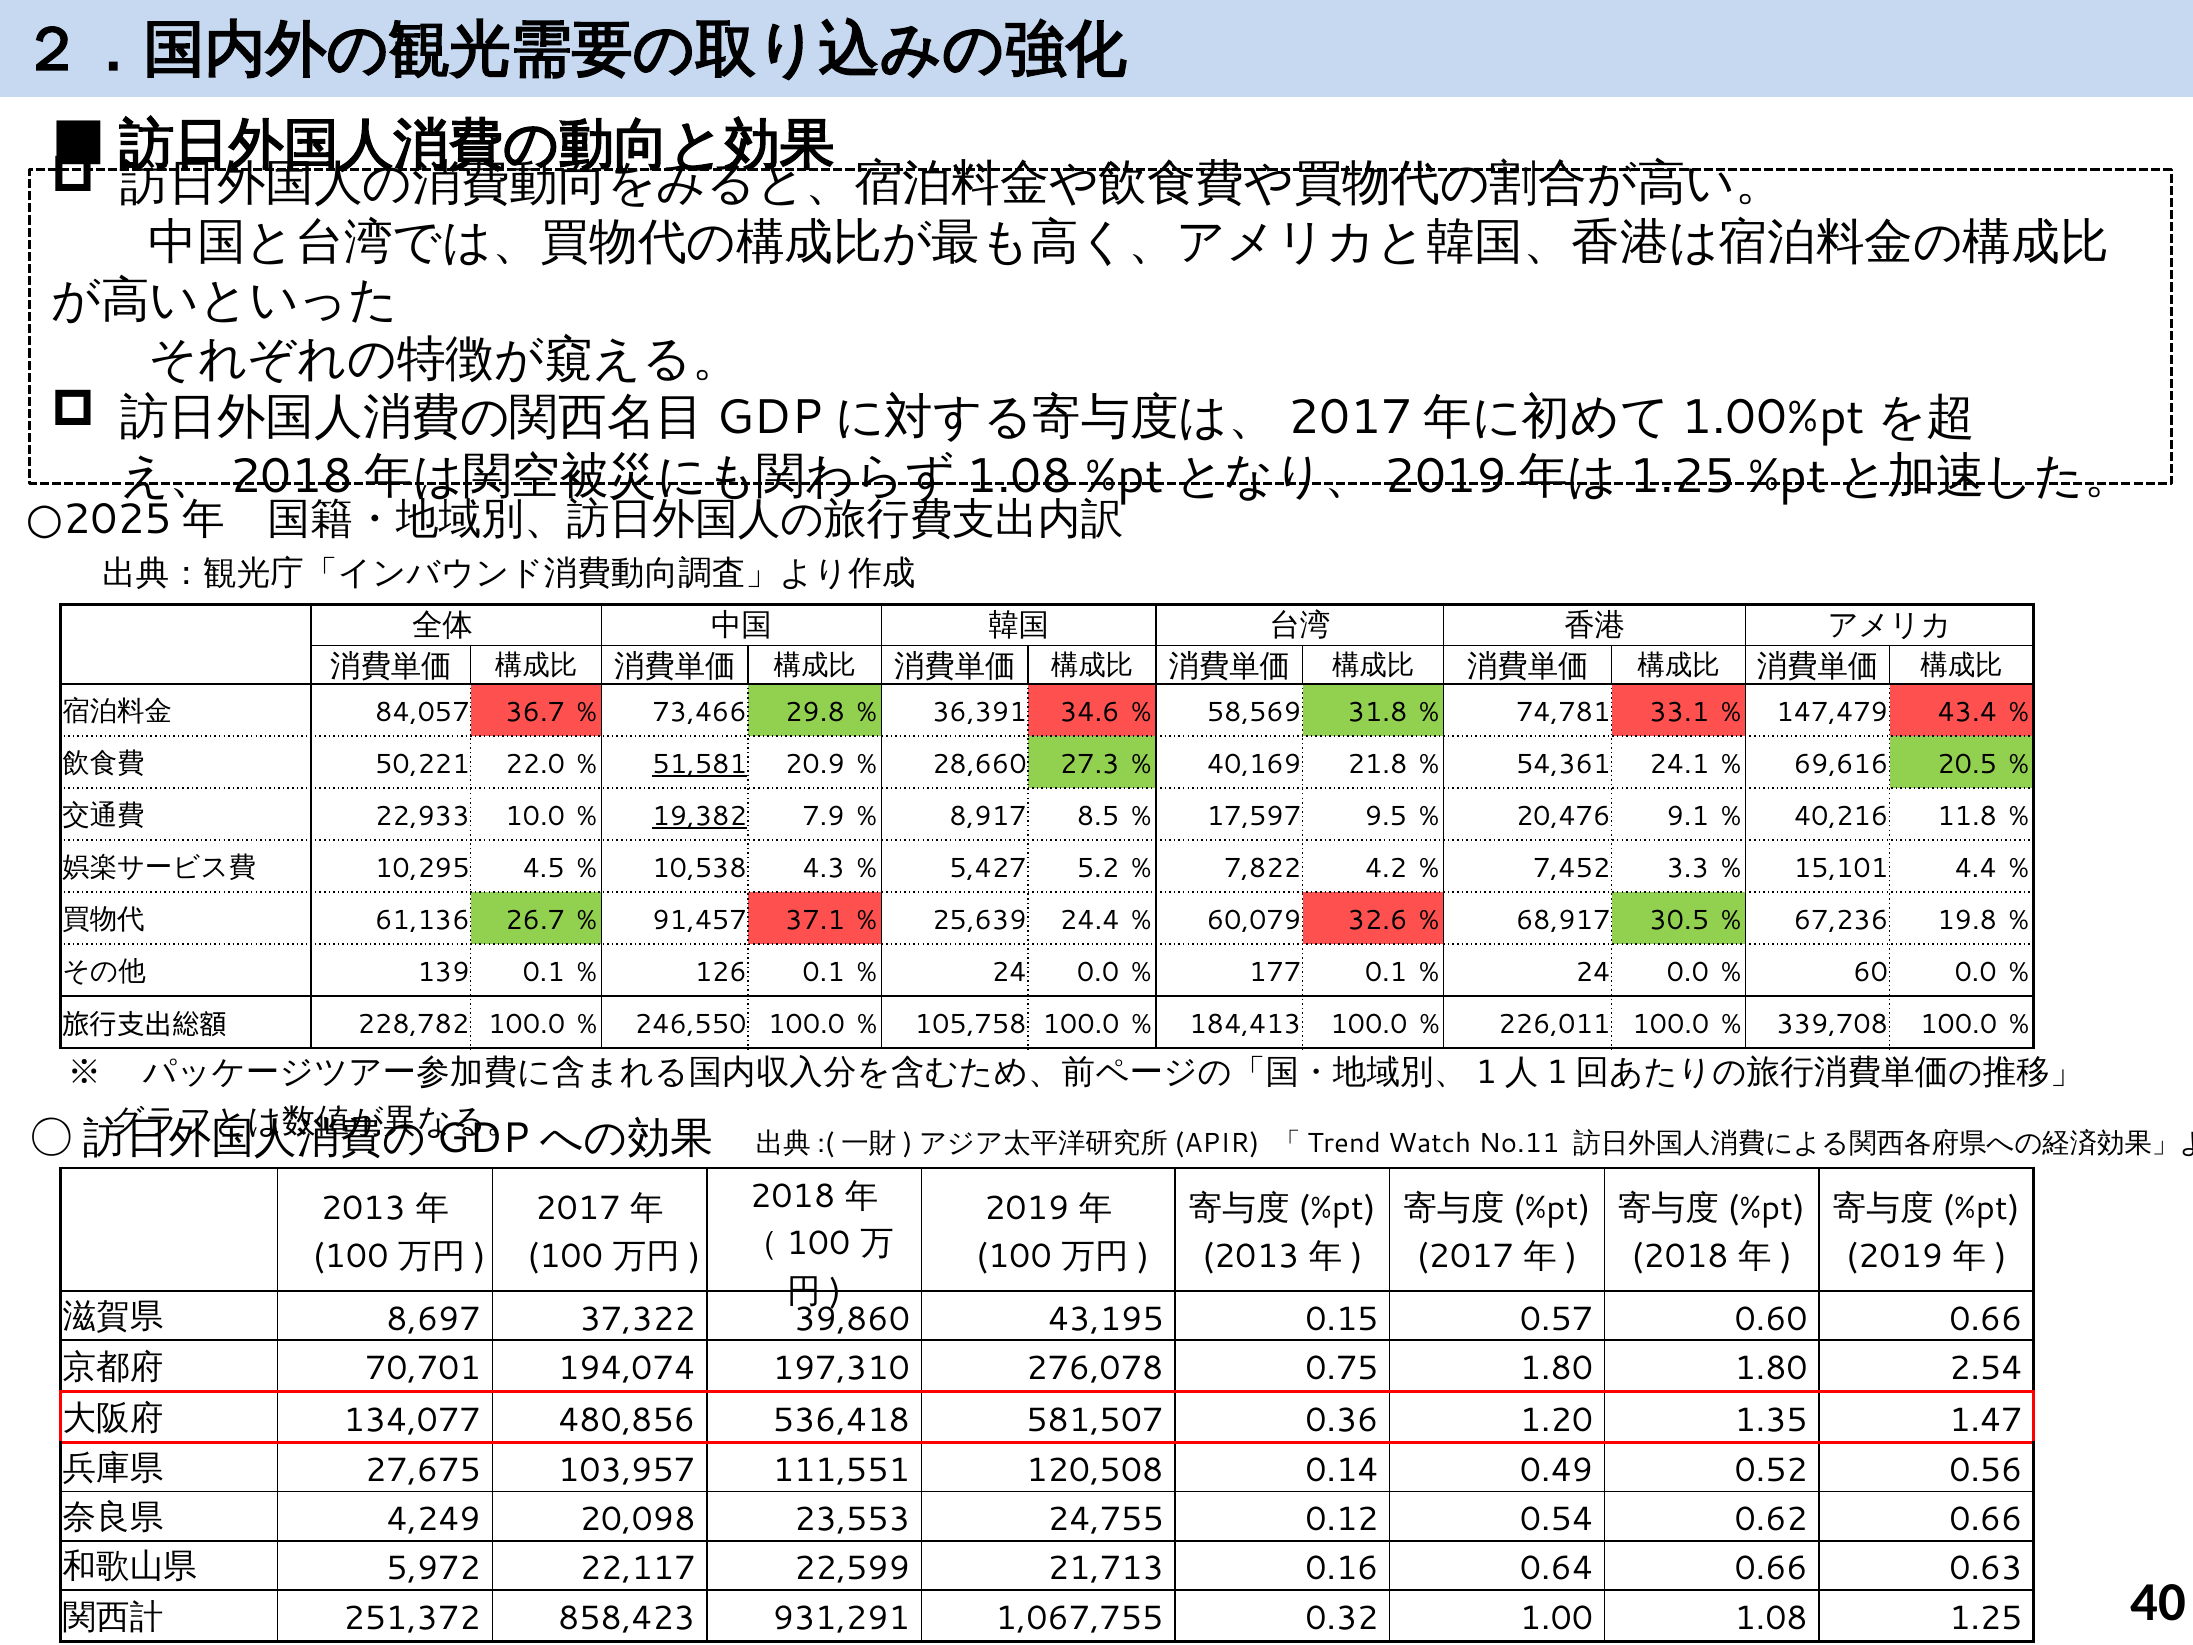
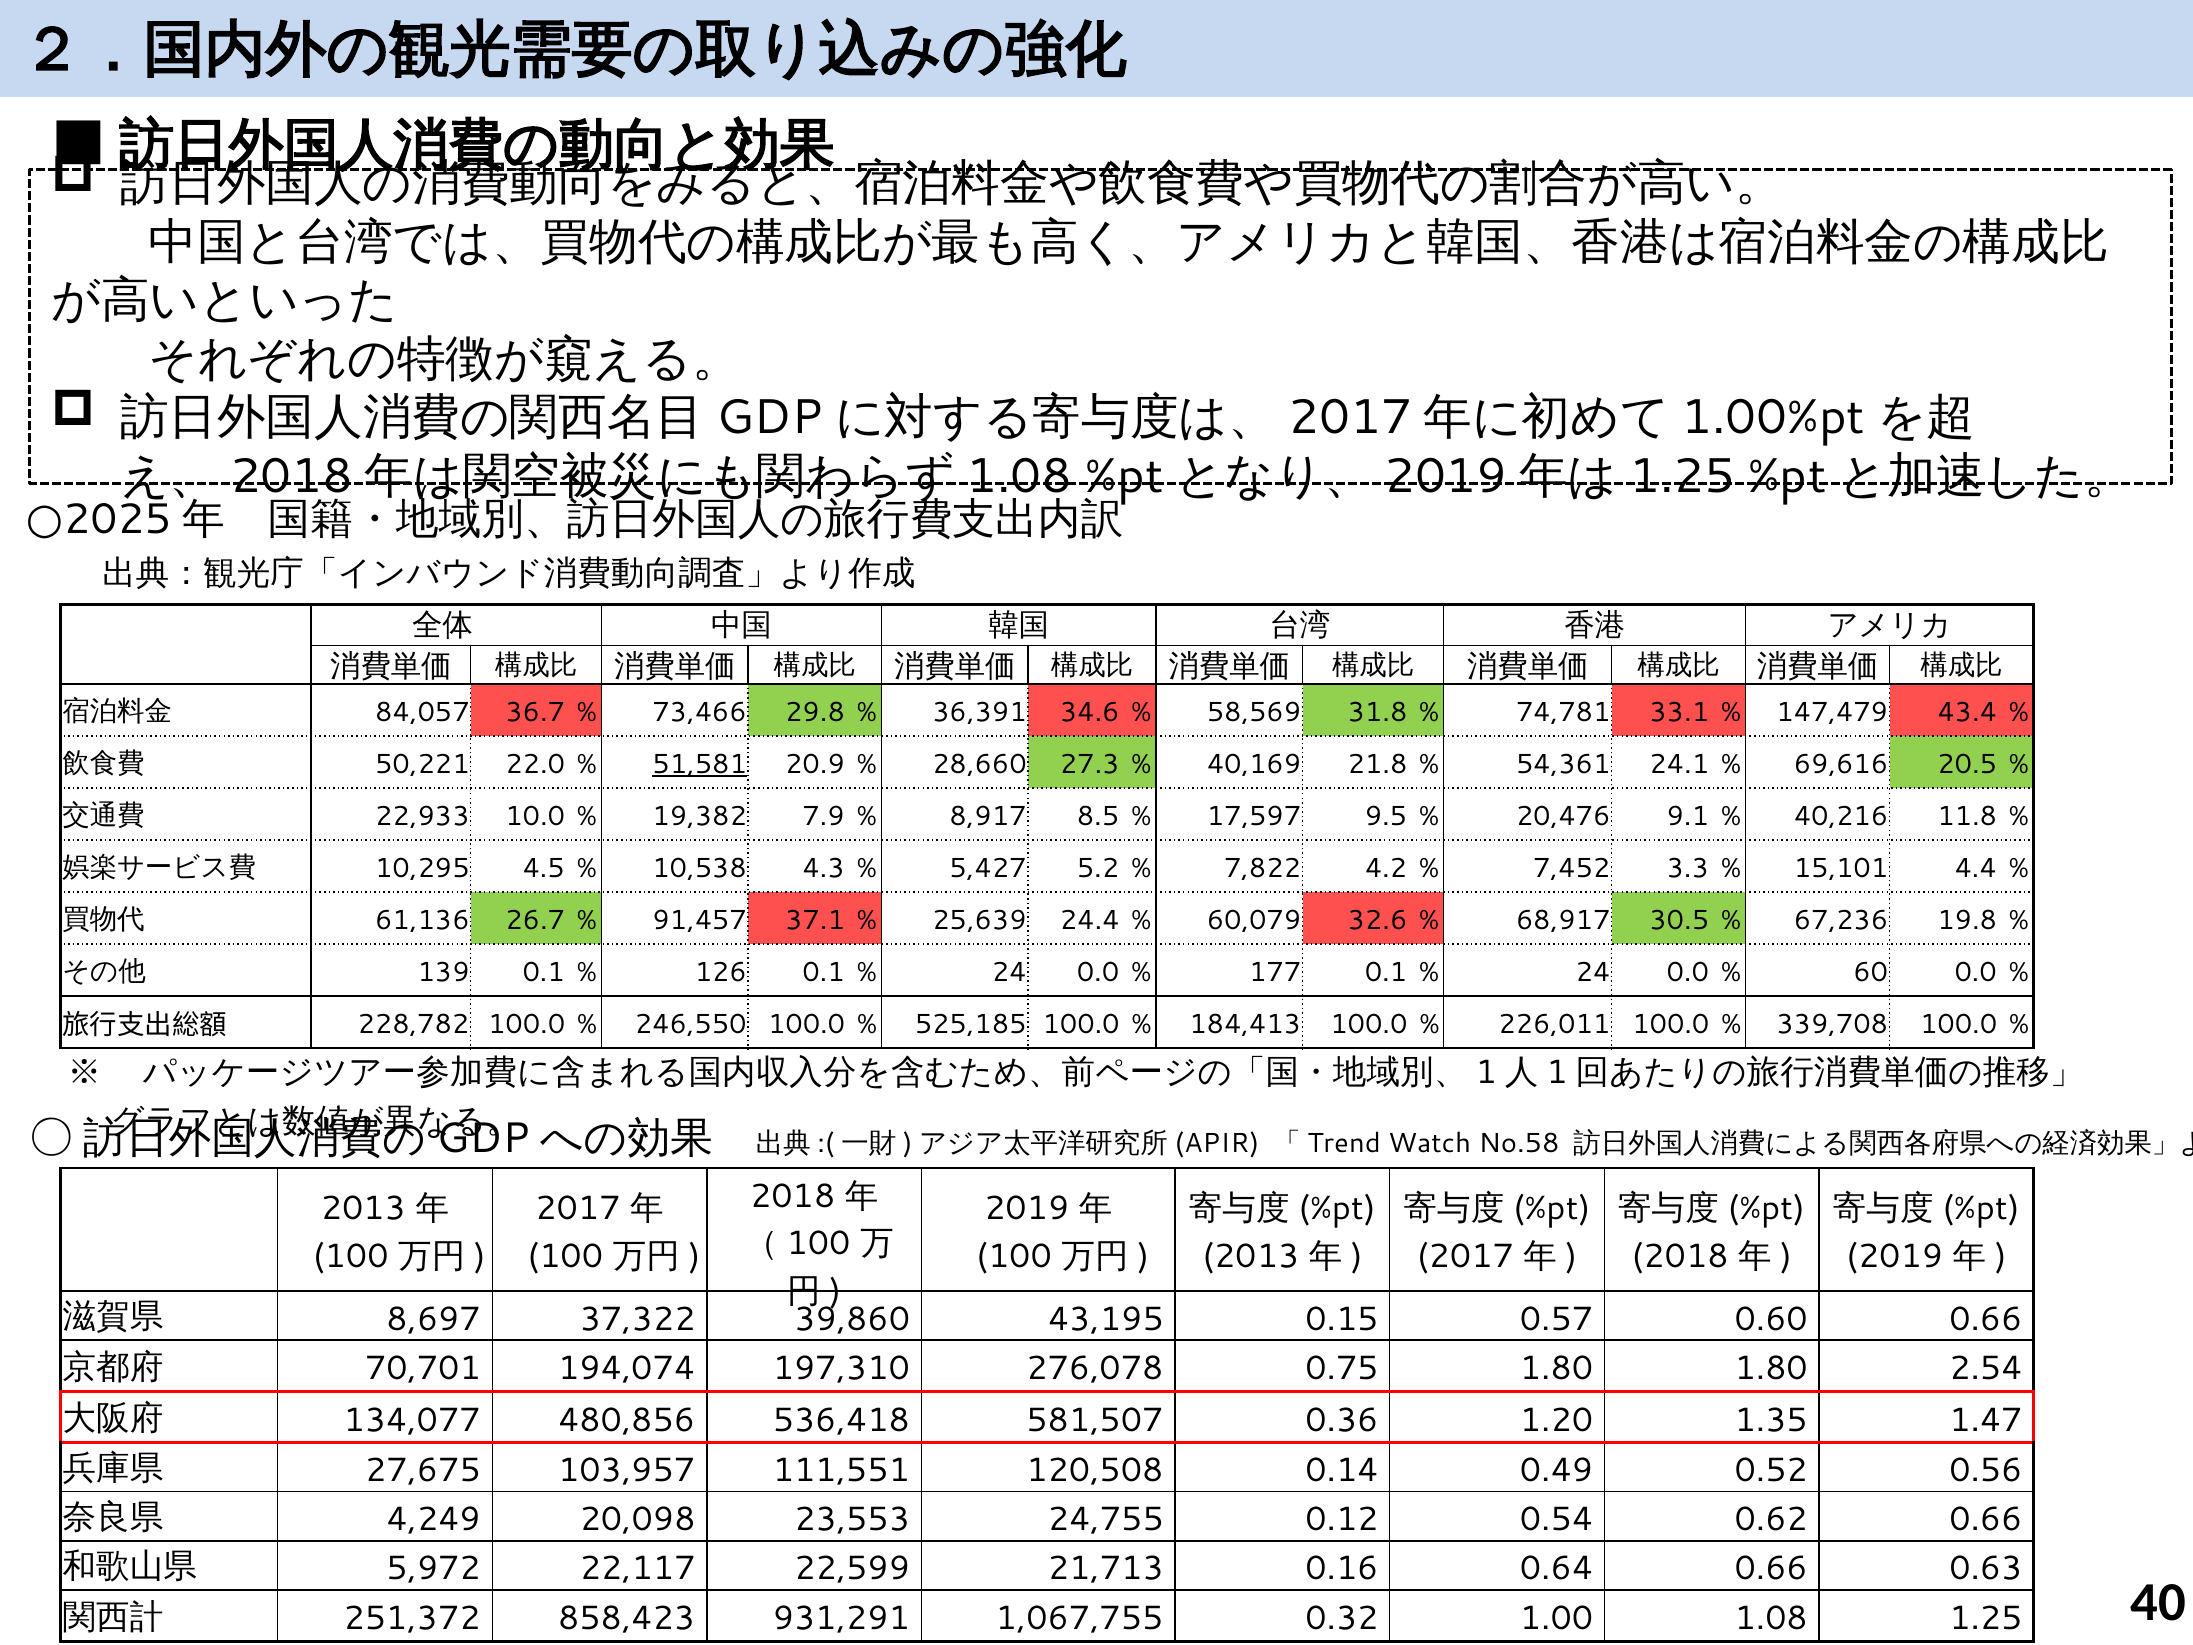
19,382 underline: present -> none
105,758: 105,758 -> 525,185
No.11: No.11 -> No.58
